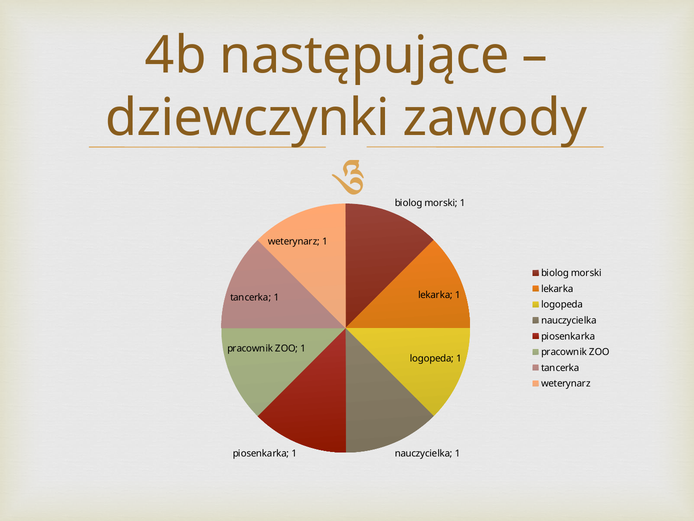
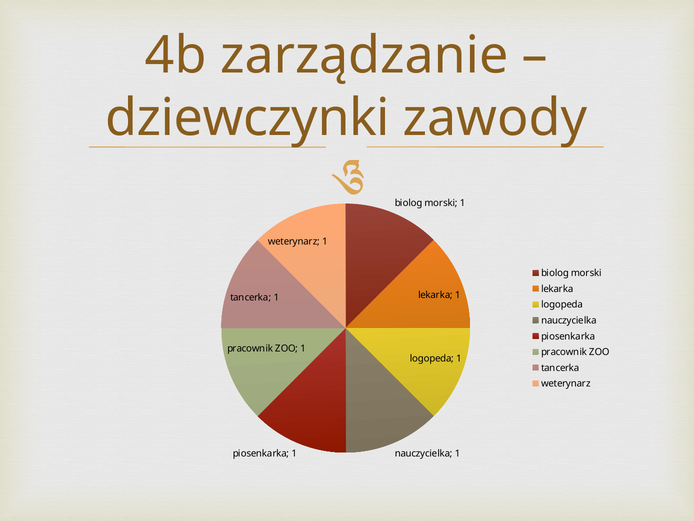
następujące: następujące -> zarządzanie
